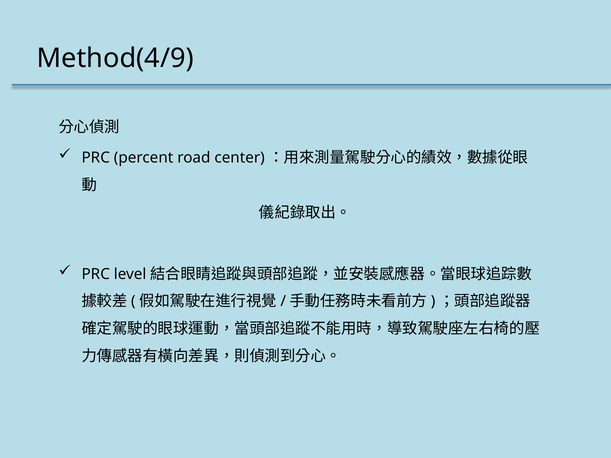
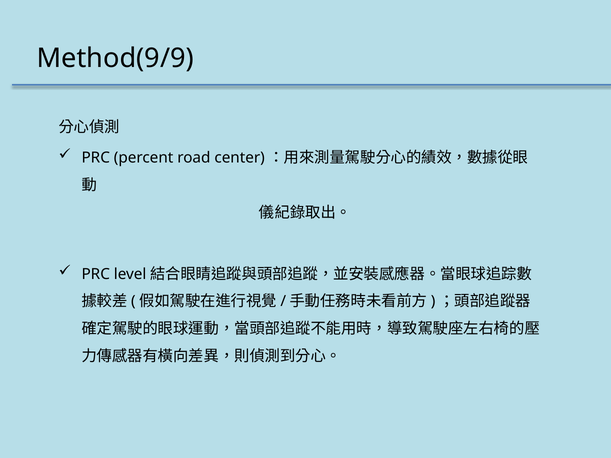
Method(4/9: Method(4/9 -> Method(9/9
